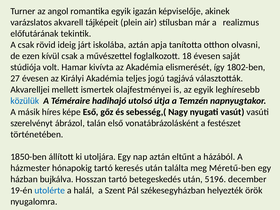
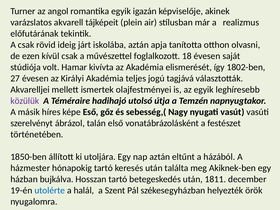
közülük colour: blue -> purple
Méretű-ben: Méretű-ben -> Akiknek-ben
5196: 5196 -> 1811
